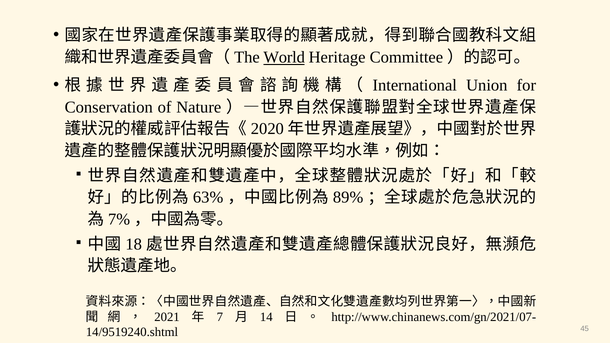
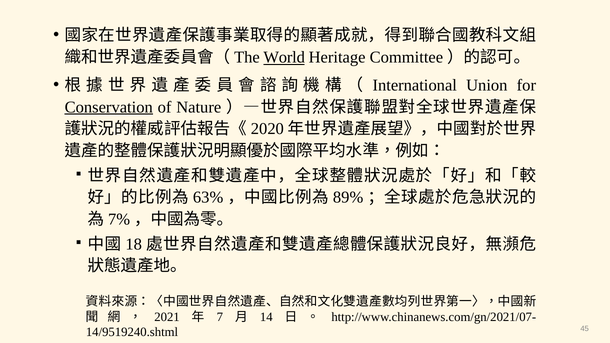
Conservation underline: none -> present
